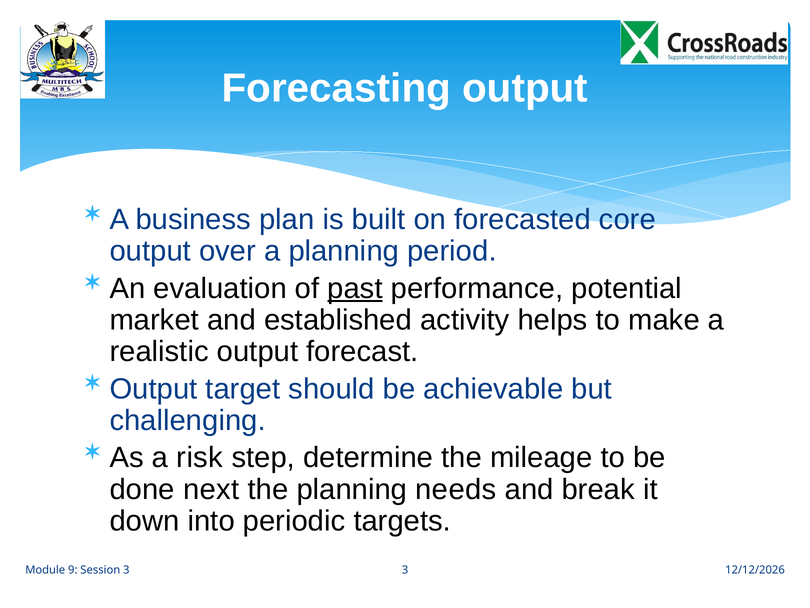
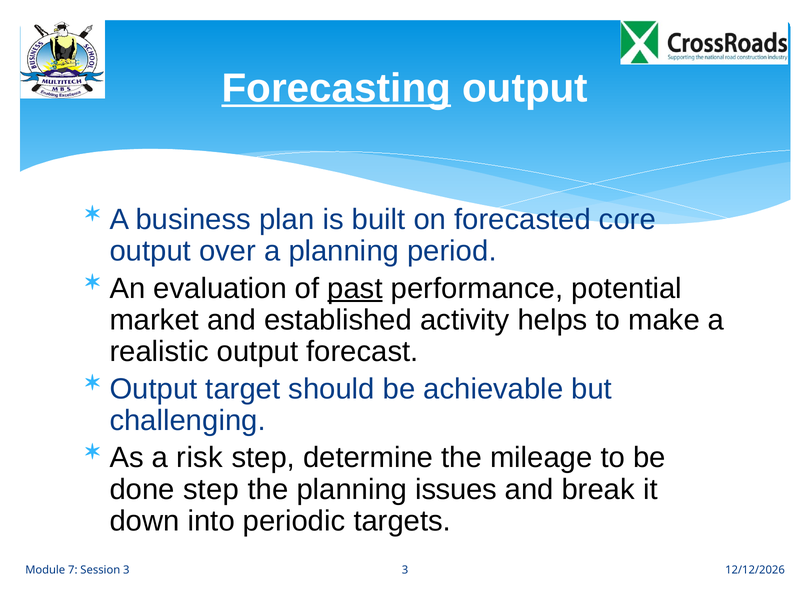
Forecasting underline: none -> present
done next: next -> step
needs: needs -> issues
9: 9 -> 7
